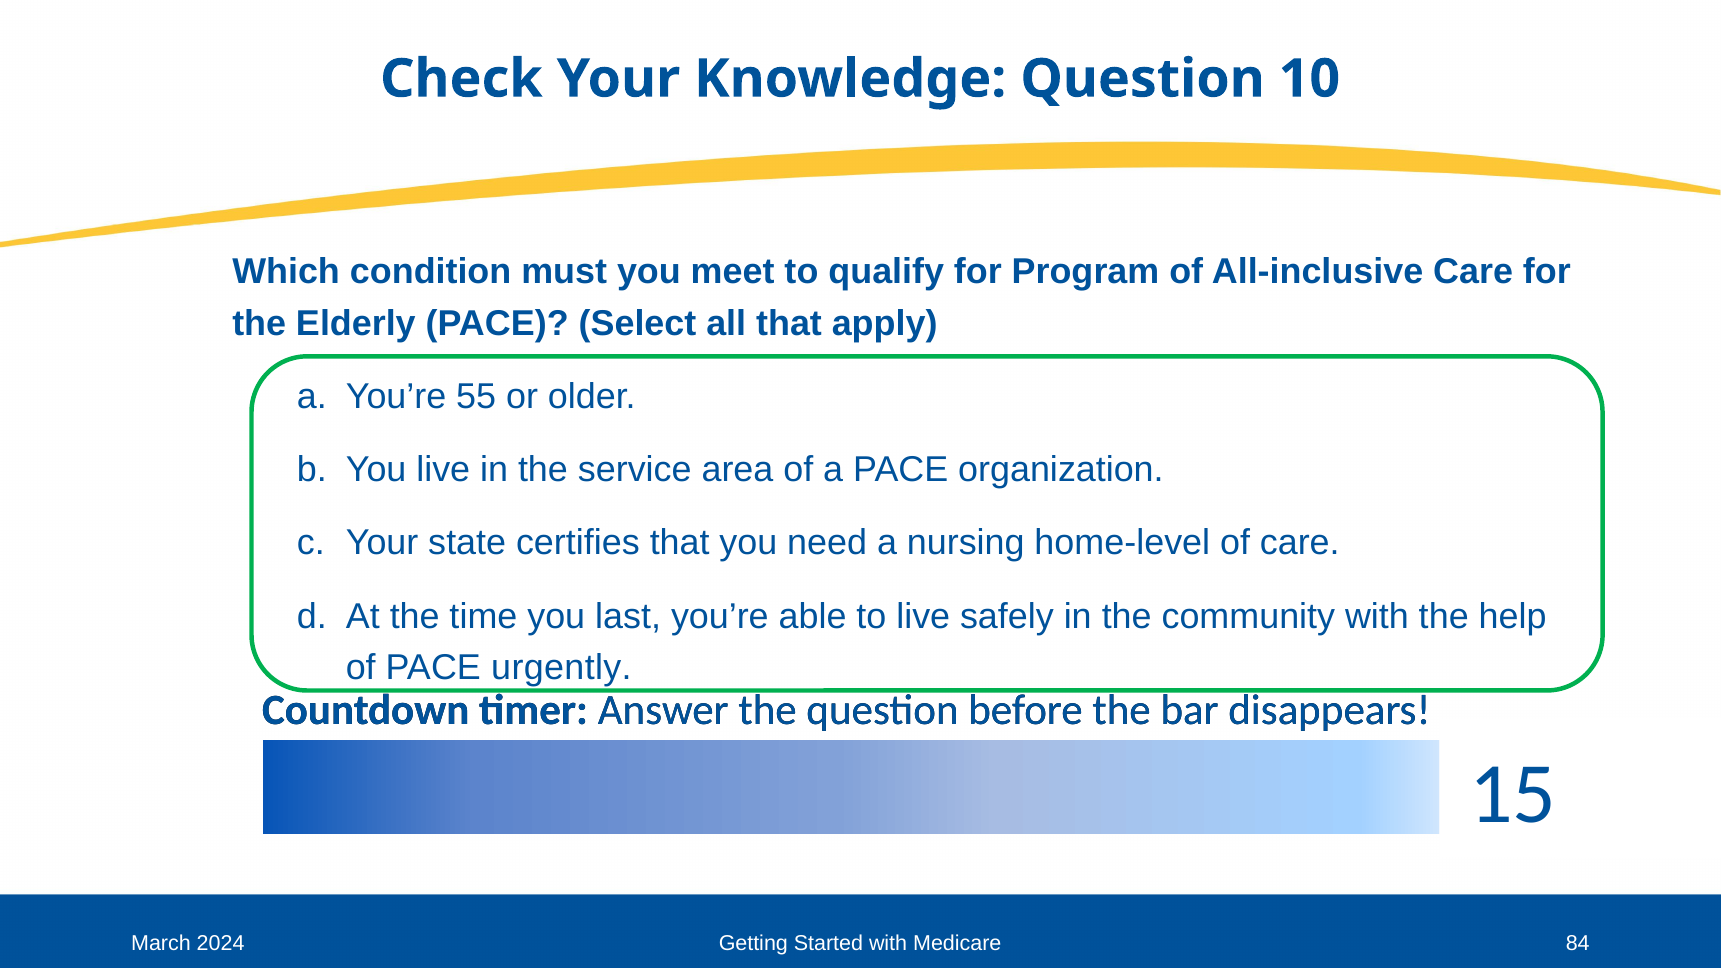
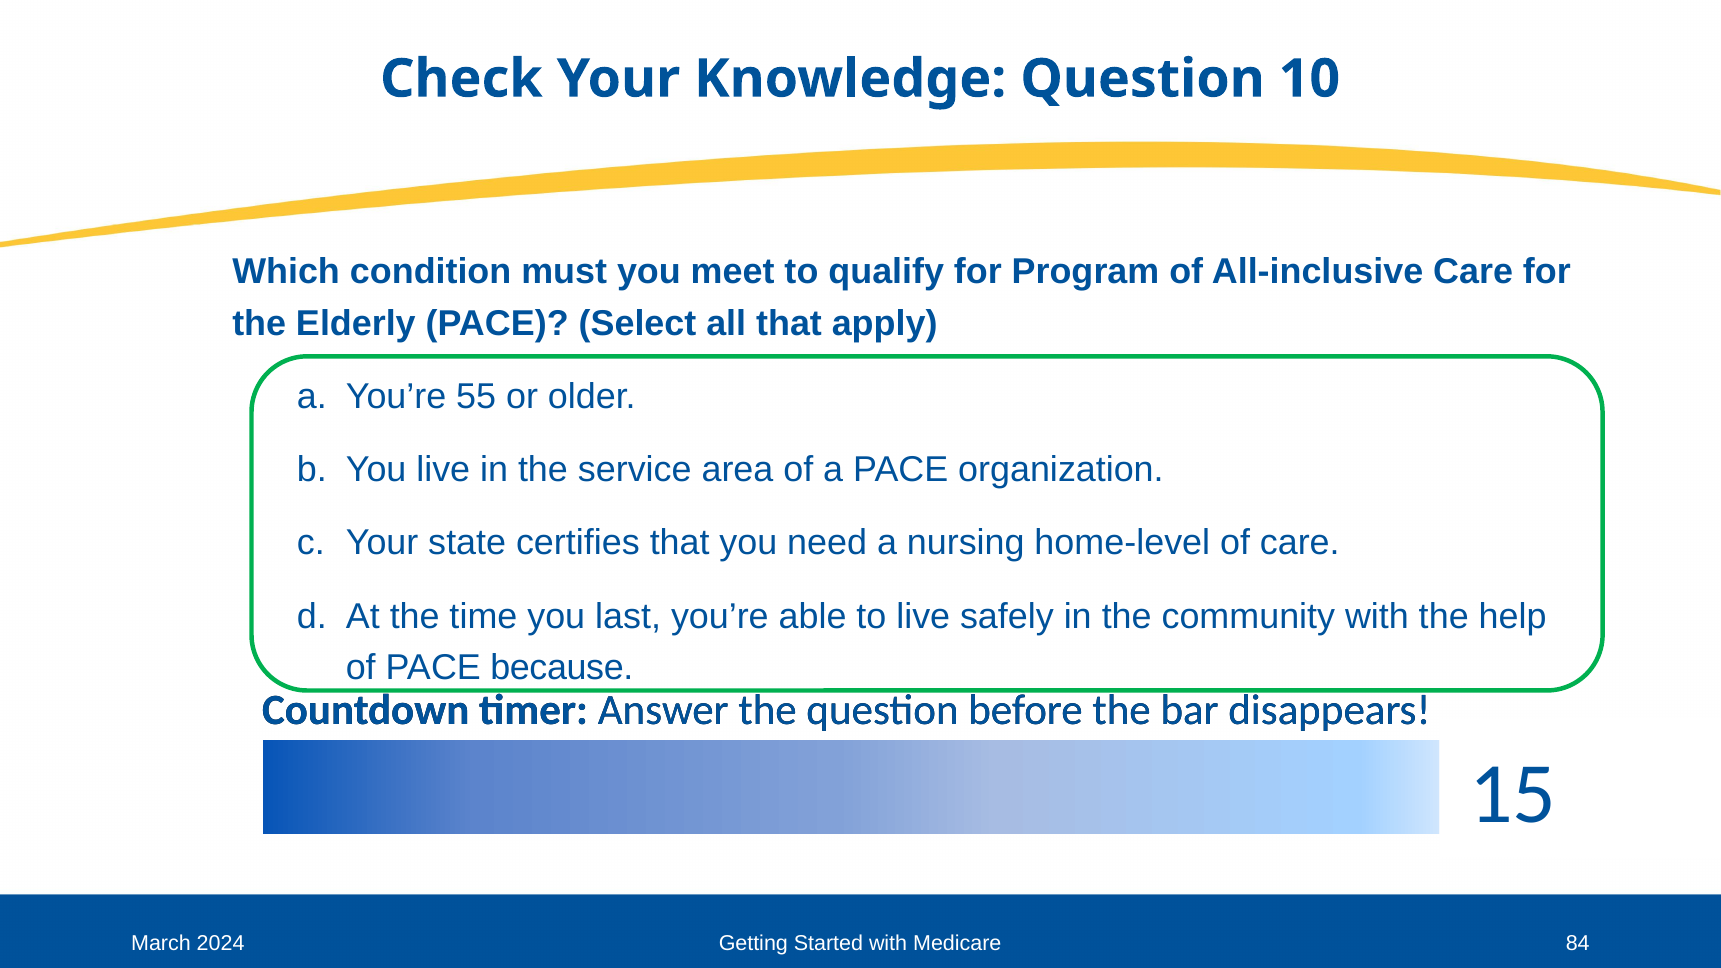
urgently: urgently -> because
